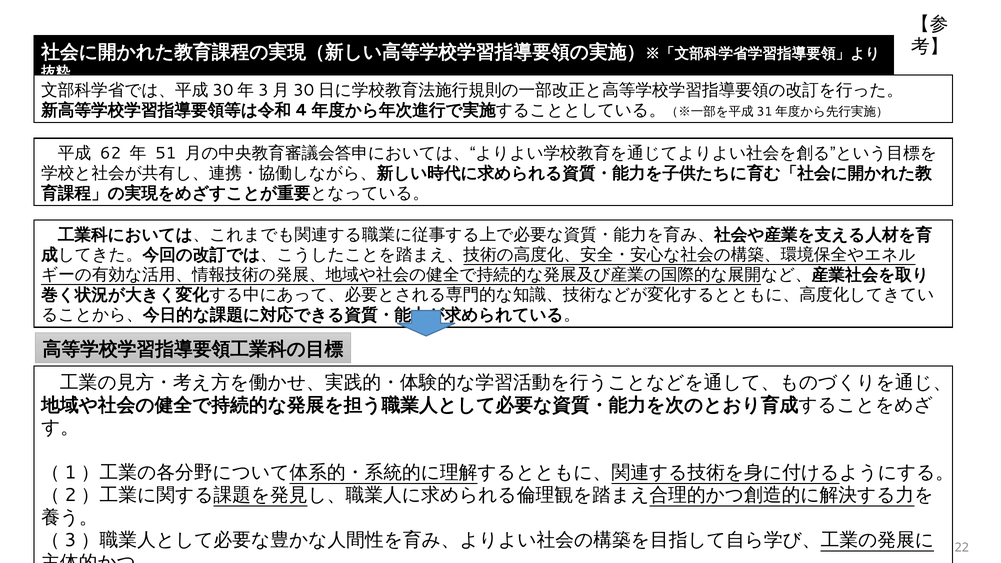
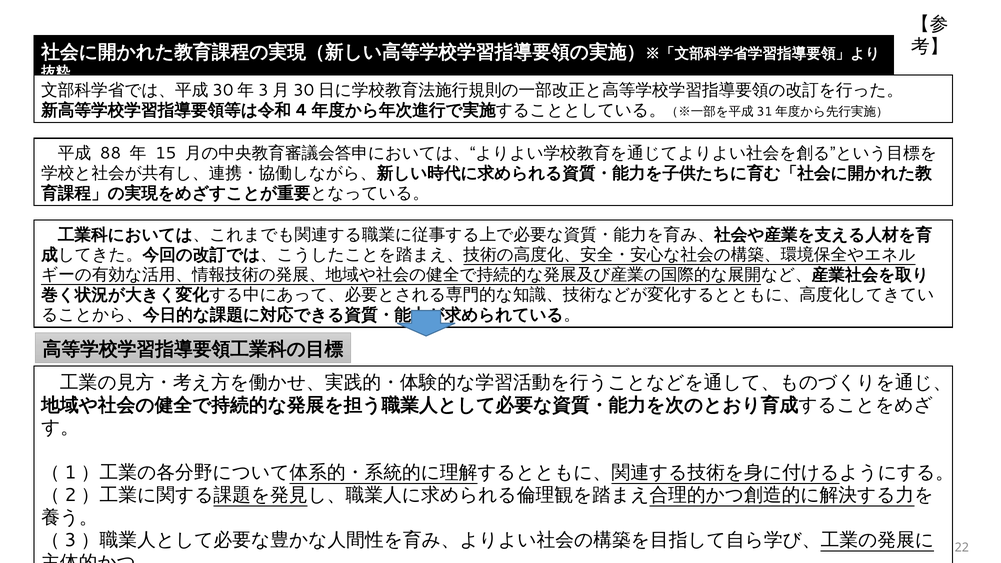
62: 62 -> 88
51: 51 -> 15
